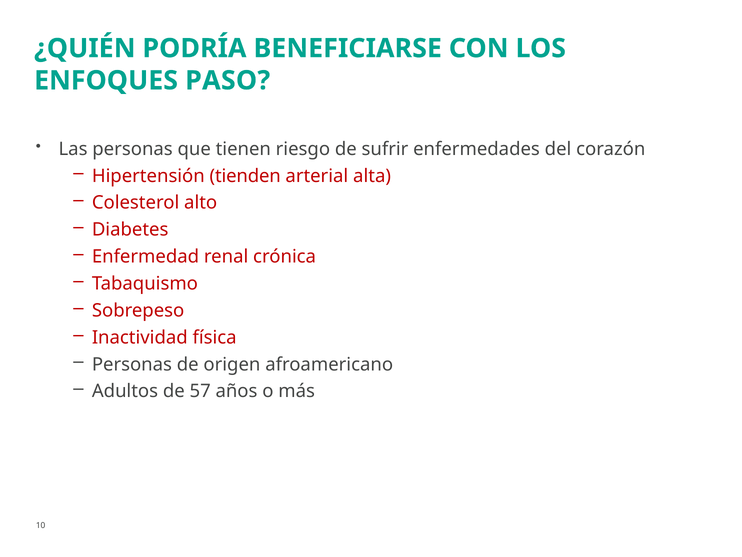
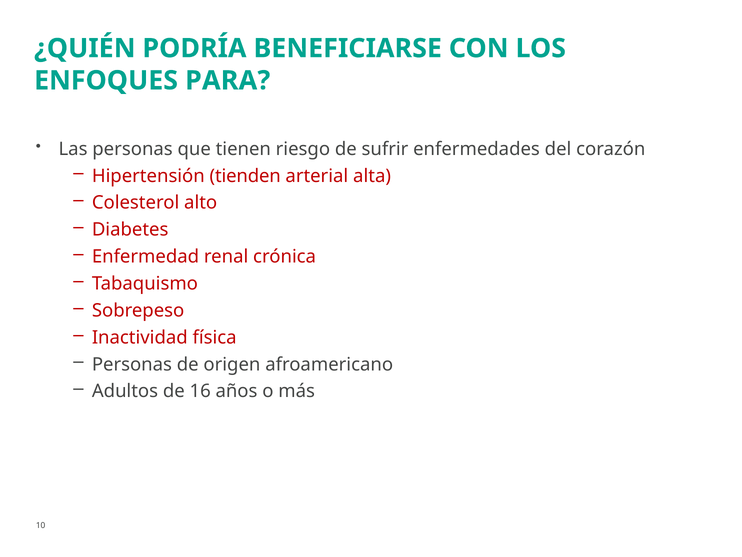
PASO: PASO -> PARA
57: 57 -> 16
